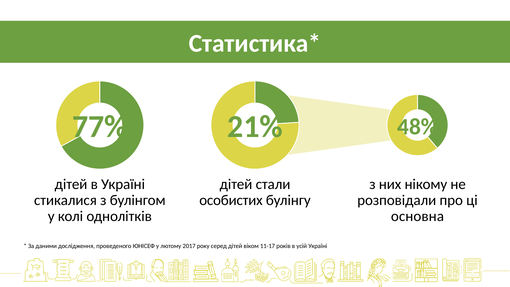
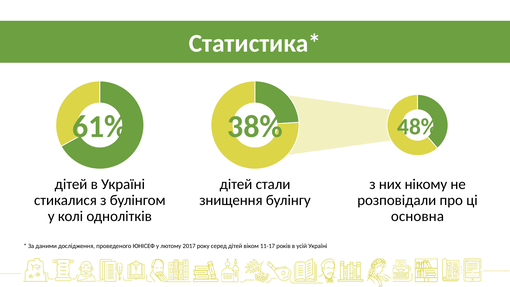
77%: 77% -> 61%
21%: 21% -> 38%
особистих: особистих -> знищення
